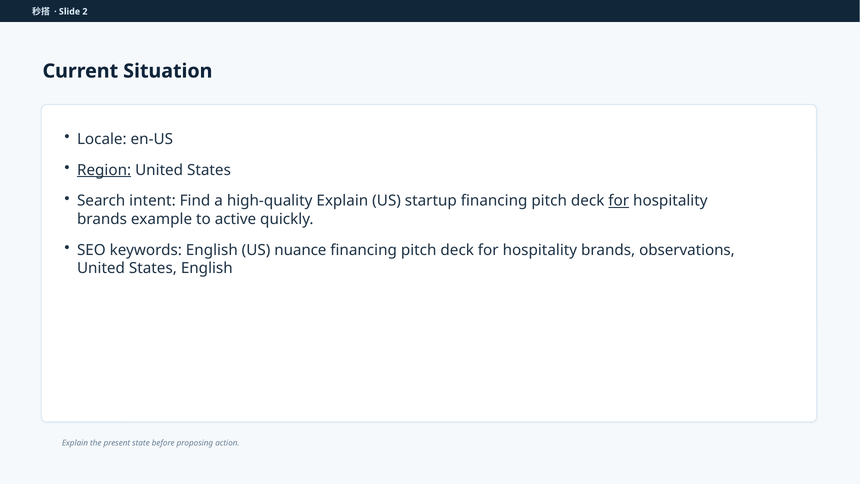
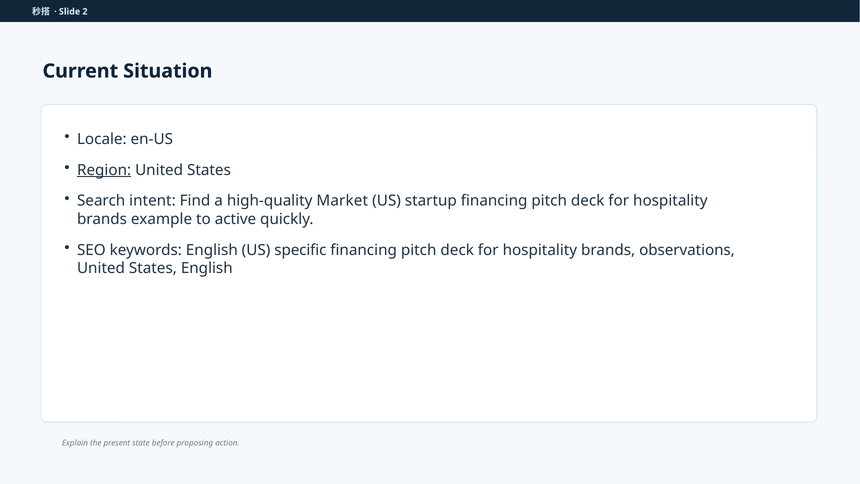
high-quality Explain: Explain -> Market
for at (619, 201) underline: present -> none
nuance: nuance -> specific
